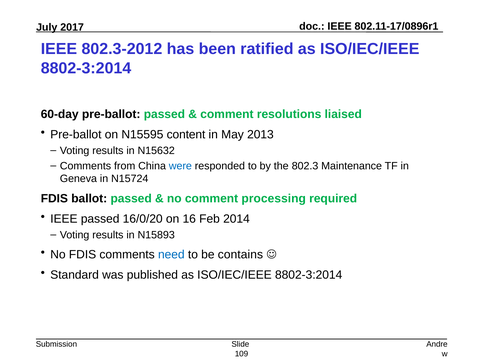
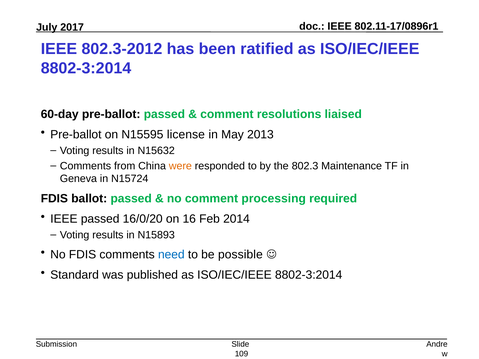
content: content -> license
were colour: blue -> orange
contains: contains -> possible
